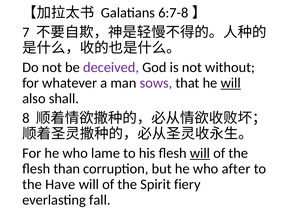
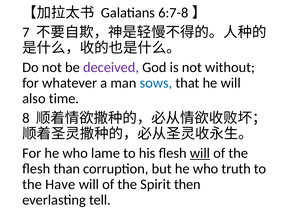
sows colour: purple -> blue
will at (231, 83) underline: present -> none
shall: shall -> time
after: after -> truth
fiery: fiery -> then
fall: fall -> tell
